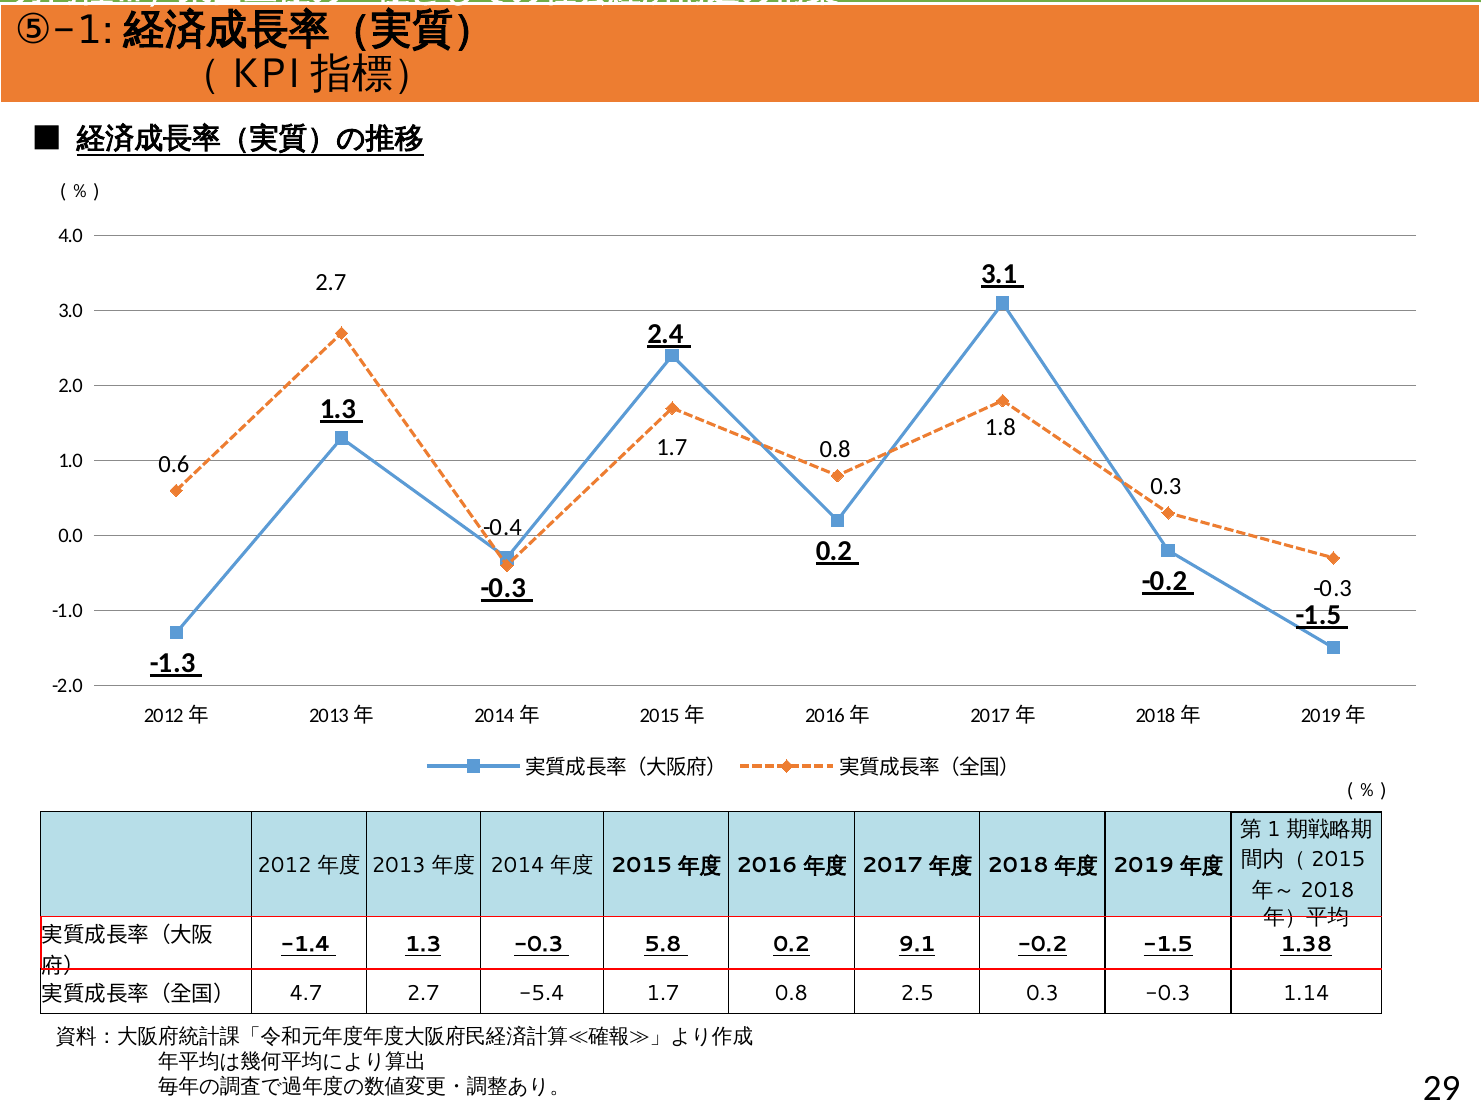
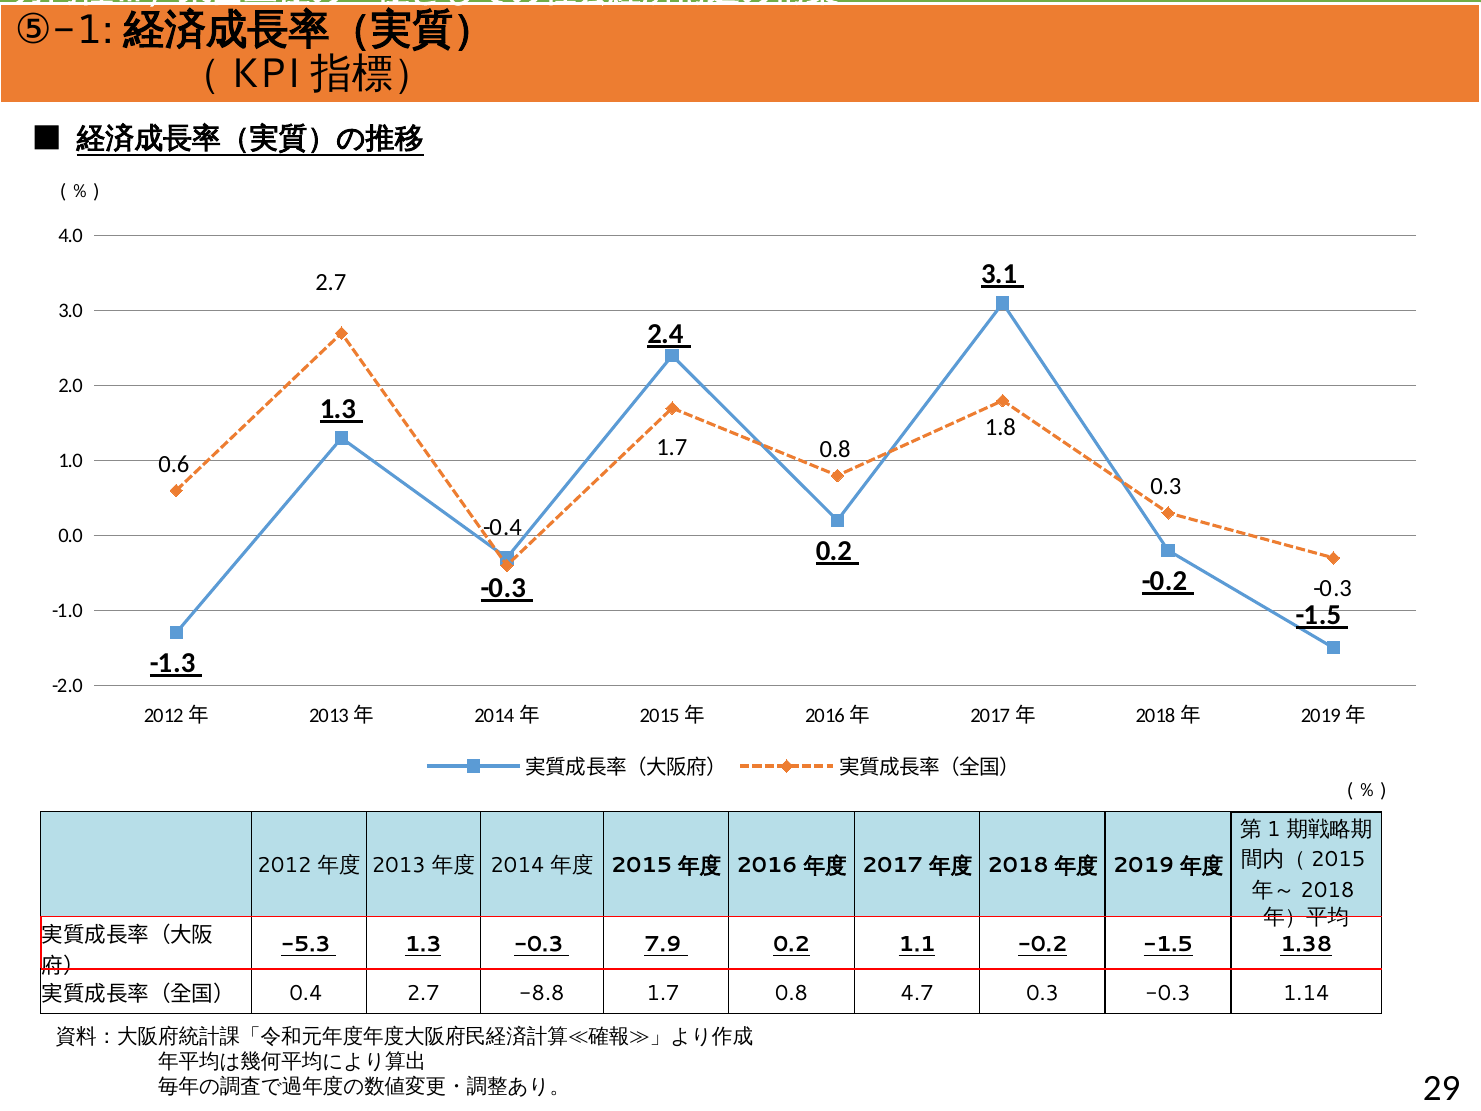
-1.4: -1.4 -> -5.3
5.8: 5.8 -> 7.9
9.1: 9.1 -> 1.1
4.7: 4.7 -> 0.4
-5.4: -5.4 -> -8.8
2.5: 2.5 -> 4.7
